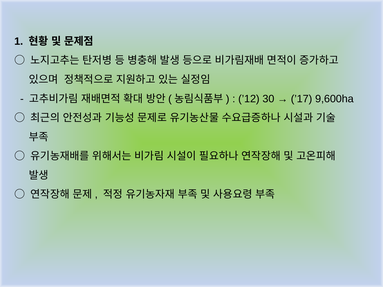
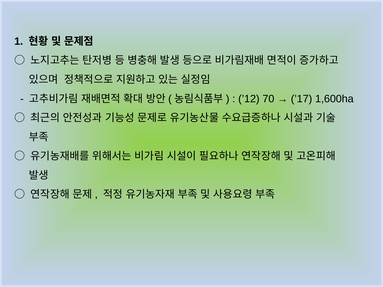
30: 30 -> 70
9,600ha: 9,600ha -> 1,600ha
